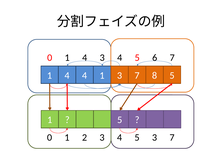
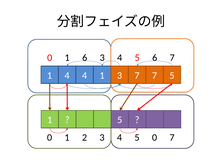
0 1 4: 4 -> 6
7 8: 8 -> 7
4 5 3: 3 -> 0
